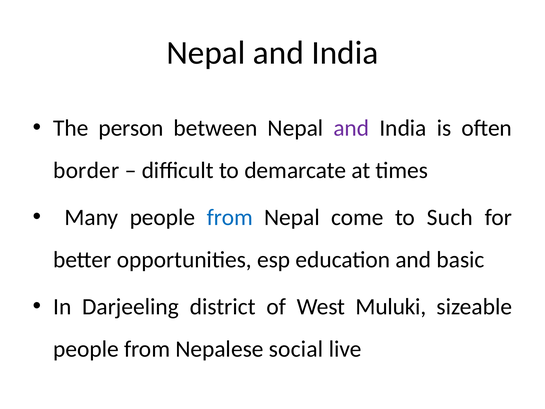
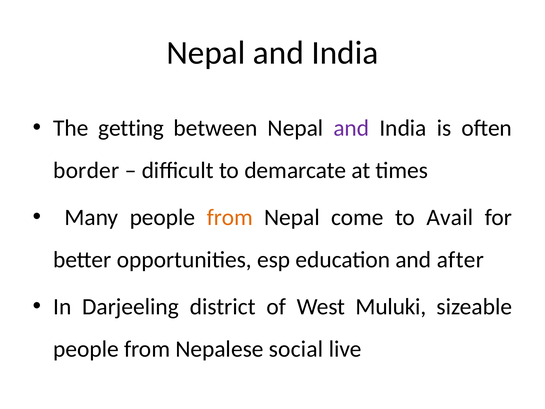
person: person -> getting
from at (230, 217) colour: blue -> orange
Such: Such -> Avail
basic: basic -> after
